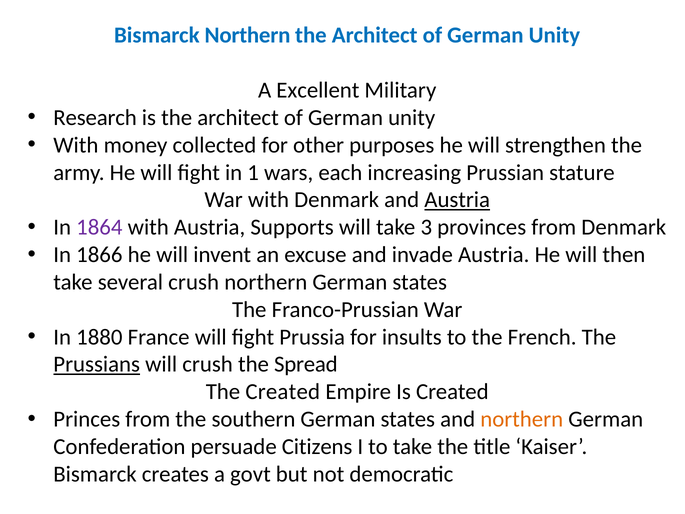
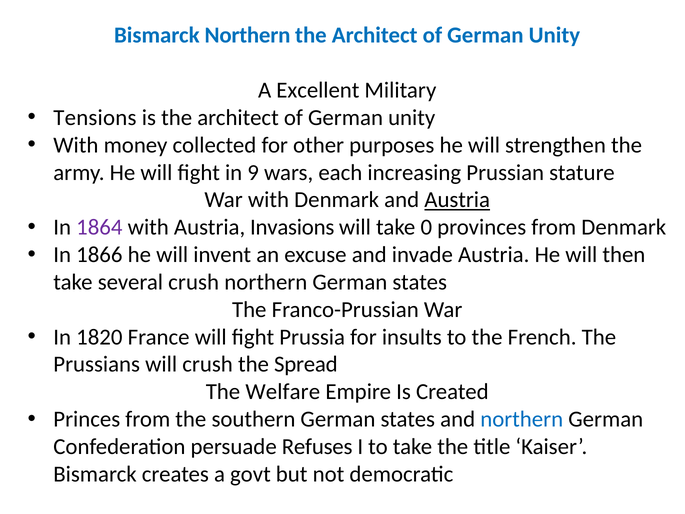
Research: Research -> Tensions
1: 1 -> 9
Supports: Supports -> Invasions
3: 3 -> 0
1880: 1880 -> 1820
Prussians underline: present -> none
The Created: Created -> Welfare
northern at (522, 419) colour: orange -> blue
Citizens: Citizens -> Refuses
